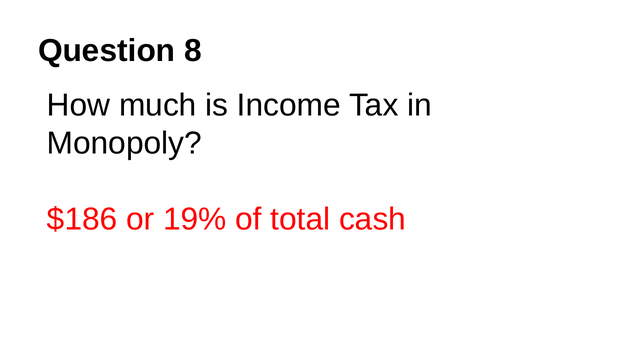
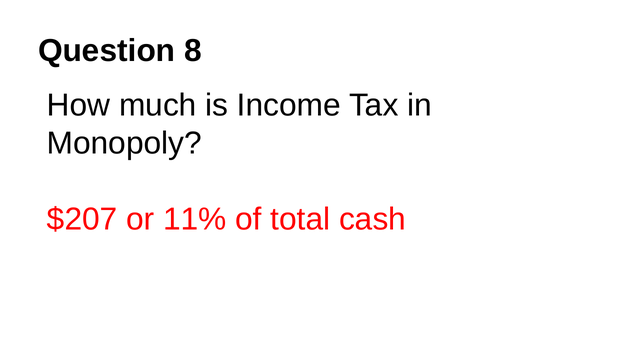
$186: $186 -> $207
19%: 19% -> 11%
